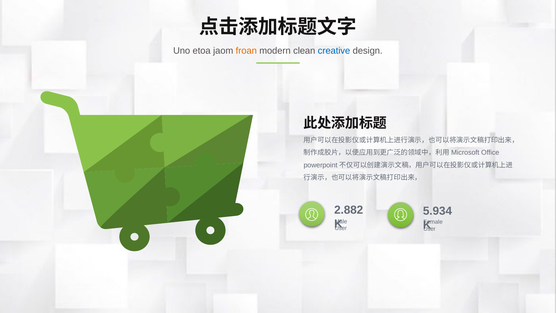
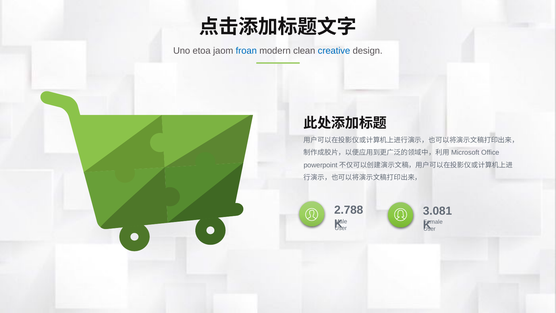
froan colour: orange -> blue
2.882: 2.882 -> 2.788
5.934: 5.934 -> 3.081
